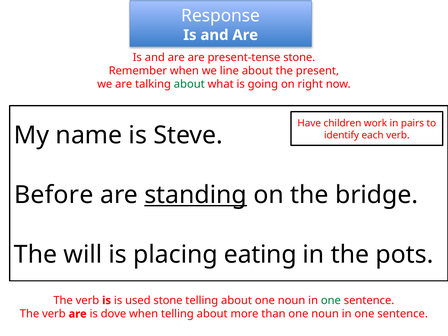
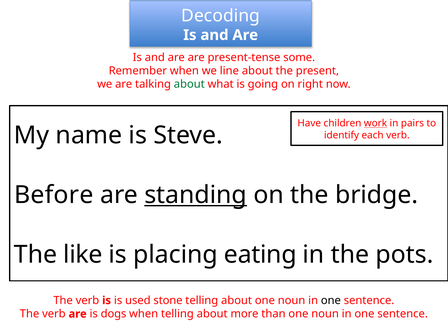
Response: Response -> Decoding
present-tense stone: stone -> some
work underline: none -> present
will: will -> like
one at (331, 300) colour: green -> black
dove: dove -> dogs
